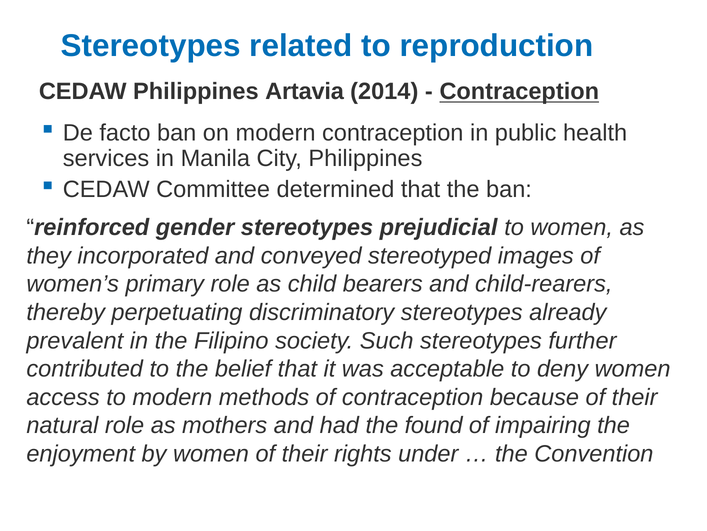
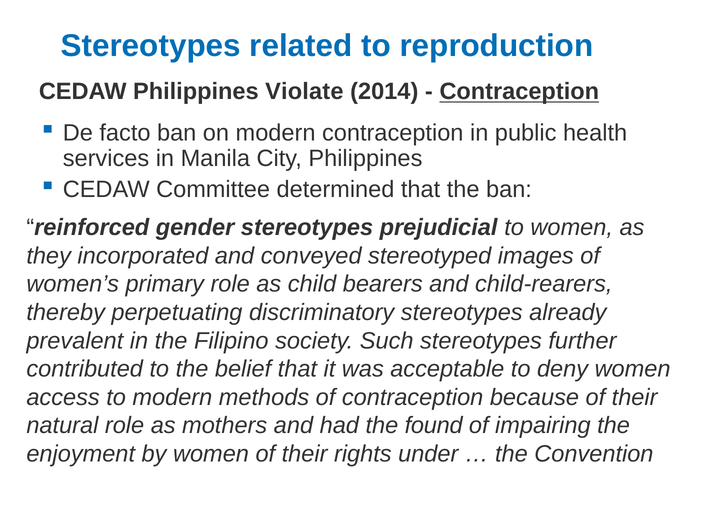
Artavia: Artavia -> Violate
